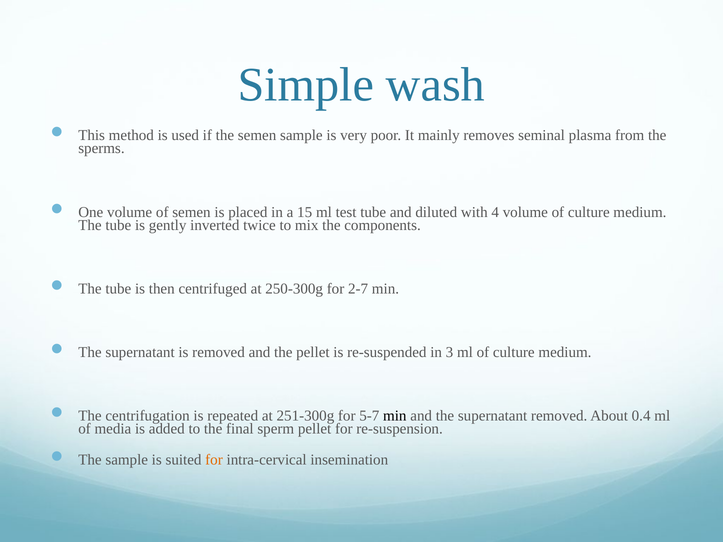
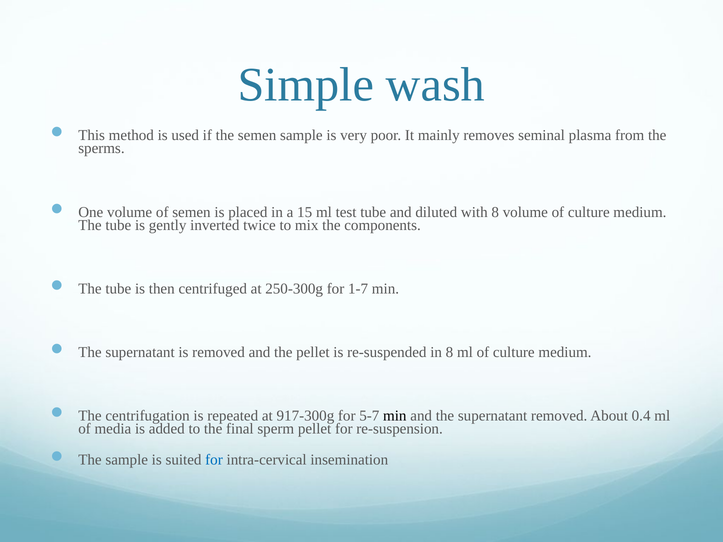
with 4: 4 -> 8
2-7: 2-7 -> 1-7
in 3: 3 -> 8
251-300g: 251-300g -> 917-300g
for at (214, 460) colour: orange -> blue
